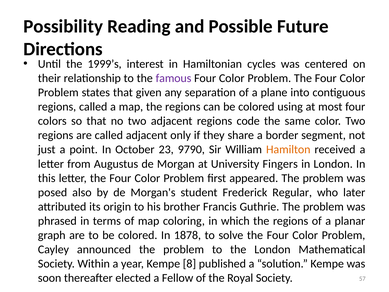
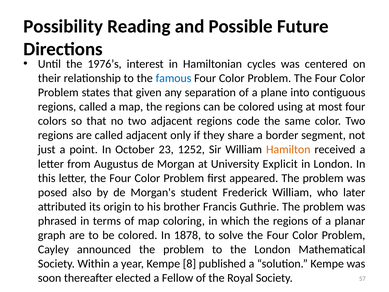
1999’s: 1999’s -> 1976’s
famous colour: purple -> blue
9790: 9790 -> 1252
Fingers: Fingers -> Explicit
Frederick Regular: Regular -> William
